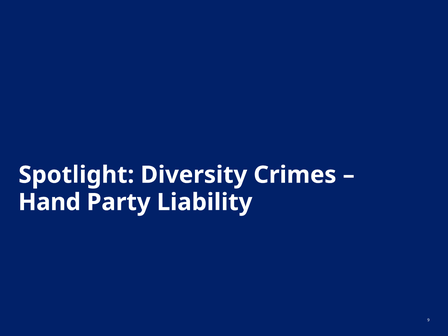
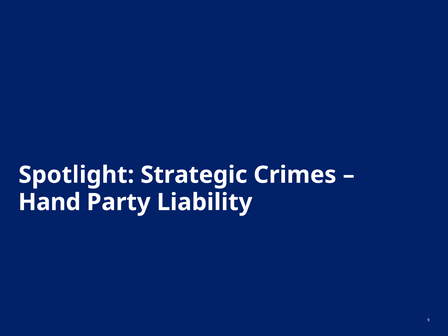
Diversity: Diversity -> Strategic
